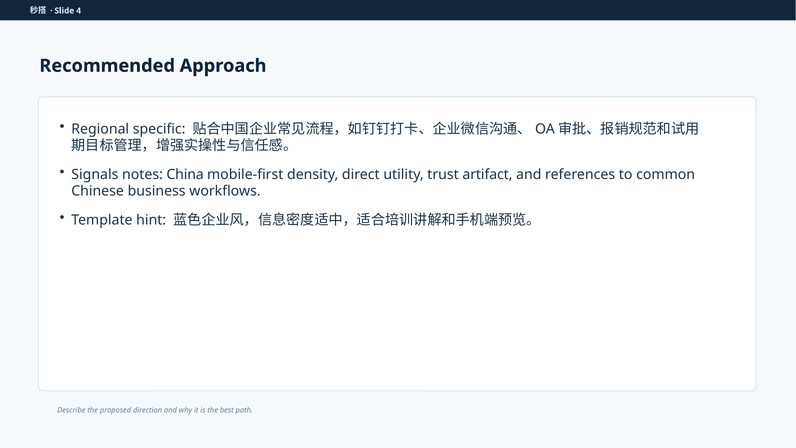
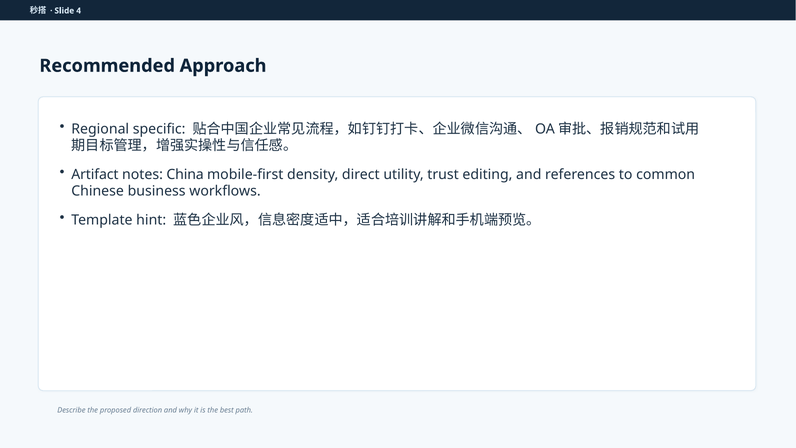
Signals: Signals -> Artifact
artifact: artifact -> editing
